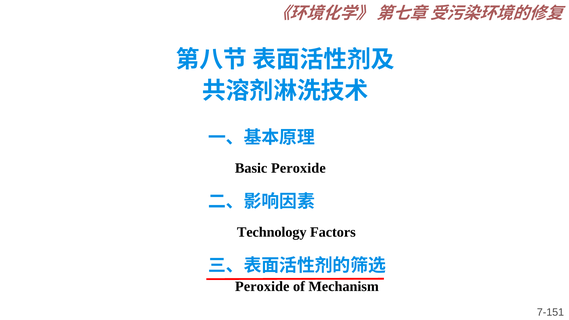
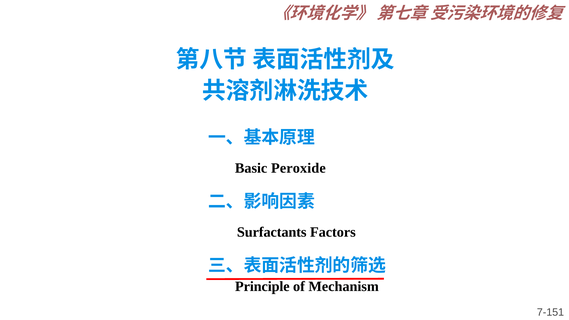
Technology: Technology -> Surfactants
Peroxide at (262, 286): Peroxide -> Principle
